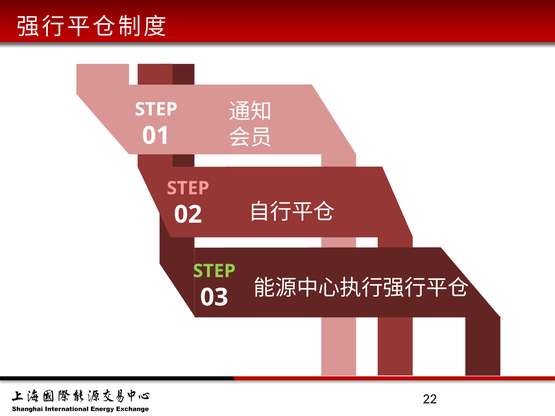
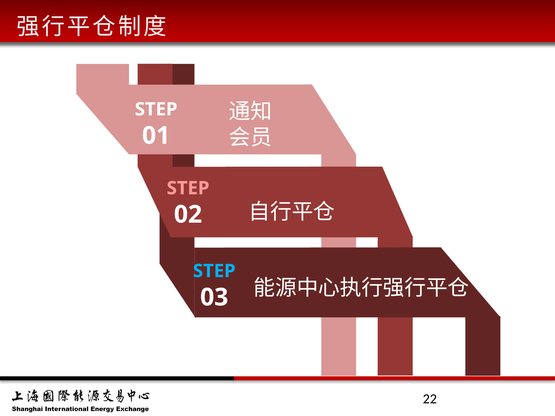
STEP at (214, 271) colour: light green -> light blue
